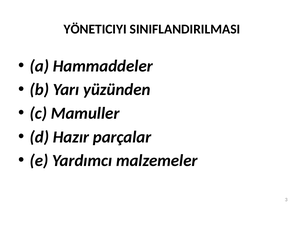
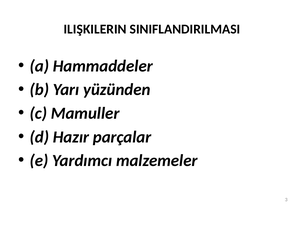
YÖNETICIYI: YÖNETICIYI -> ILIŞKILERIN
